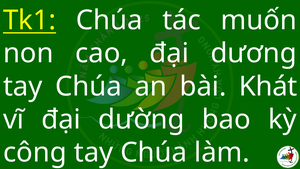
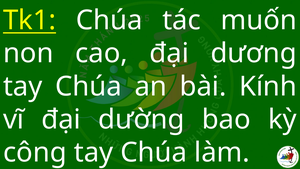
Khát: Khát -> Kính
